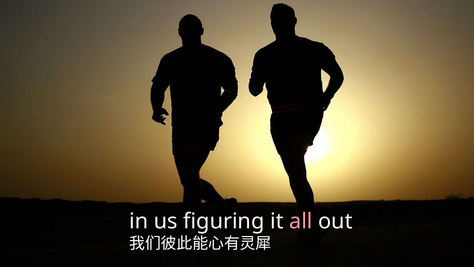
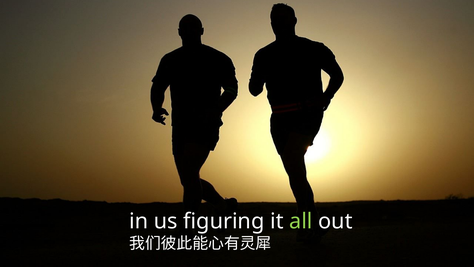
all colour: pink -> light green
